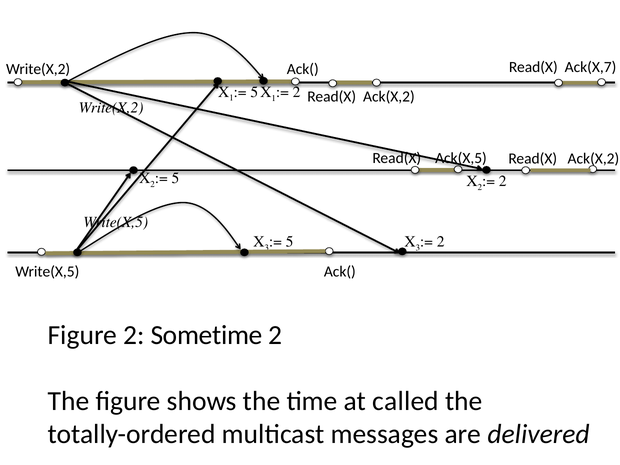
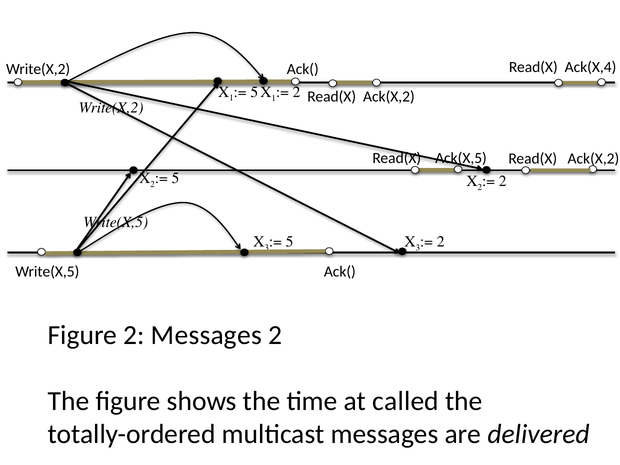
Ack(X,7: Ack(X,7 -> Ack(X,4
2 Sometime: Sometime -> Messages
